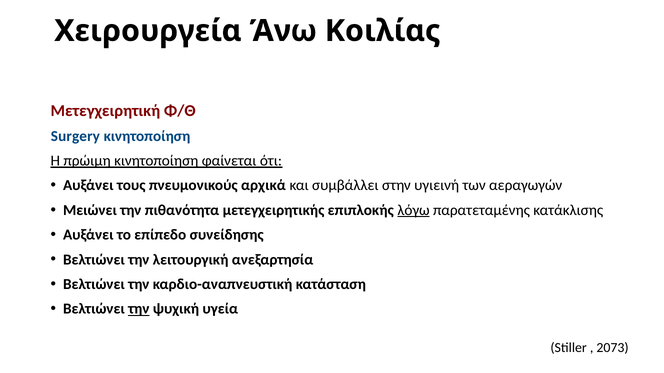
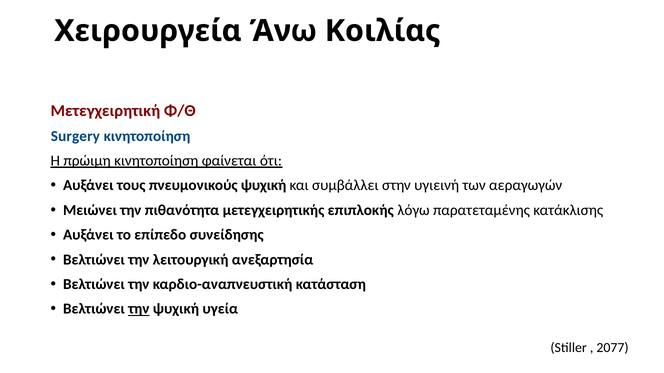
πνευμονικούς αρχικά: αρχικά -> ψυχική
λόγω underline: present -> none
2073: 2073 -> 2077
